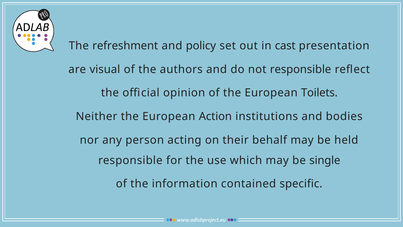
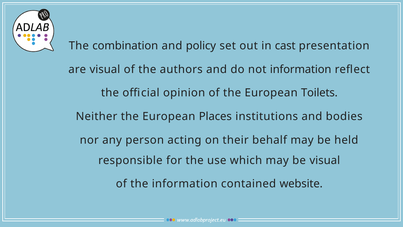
refreshment: refreshment -> combination
not responsible: responsible -> information
Action: Action -> Places
be single: single -> visual
specific: specific -> website
